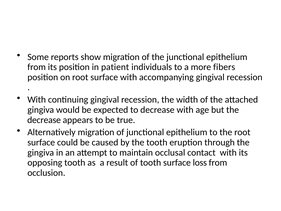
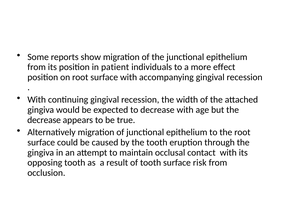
fibers: fibers -> effect
loss: loss -> risk
